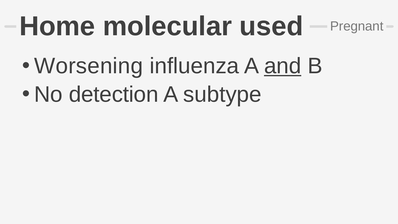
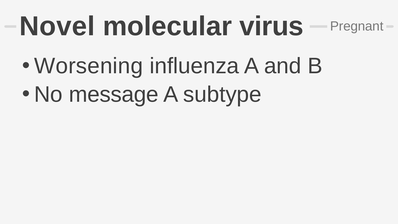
Home: Home -> Novel
used: used -> virus
and underline: present -> none
detection: detection -> message
